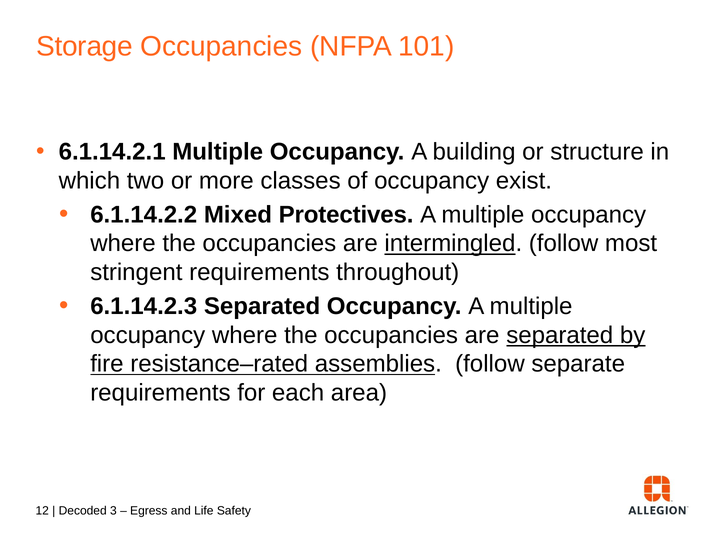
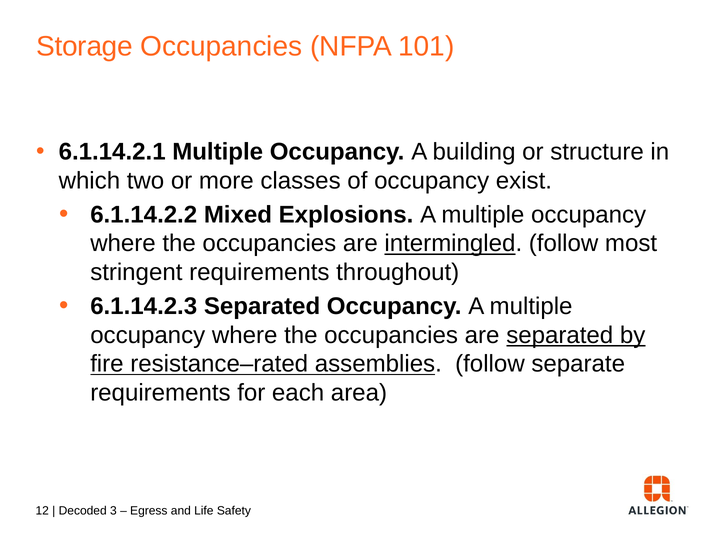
Protectives: Protectives -> Explosions
